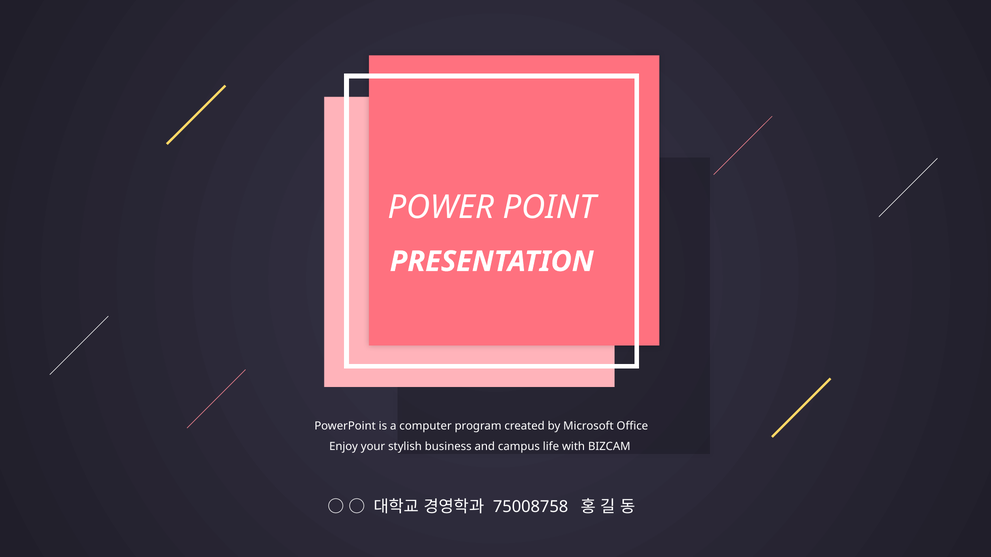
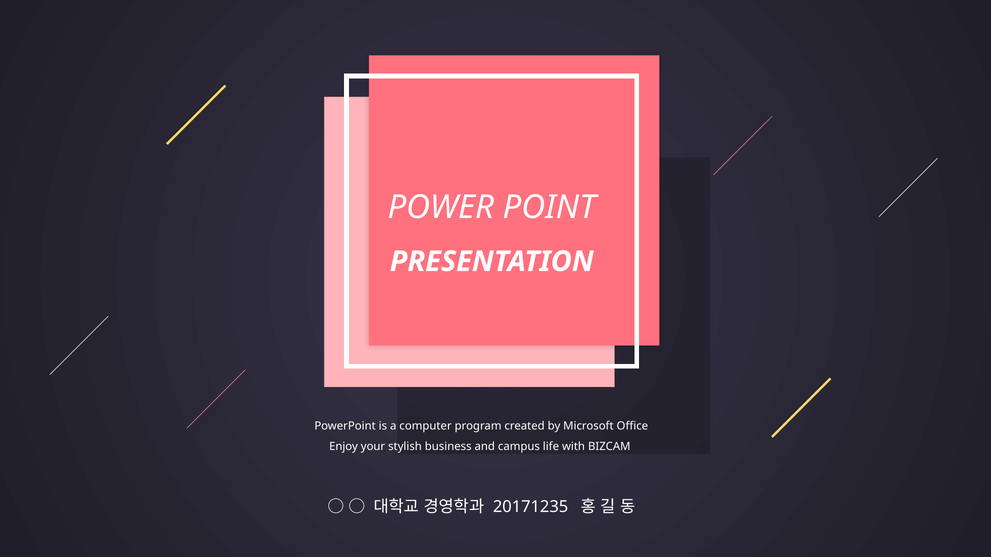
75008758: 75008758 -> 20171235
